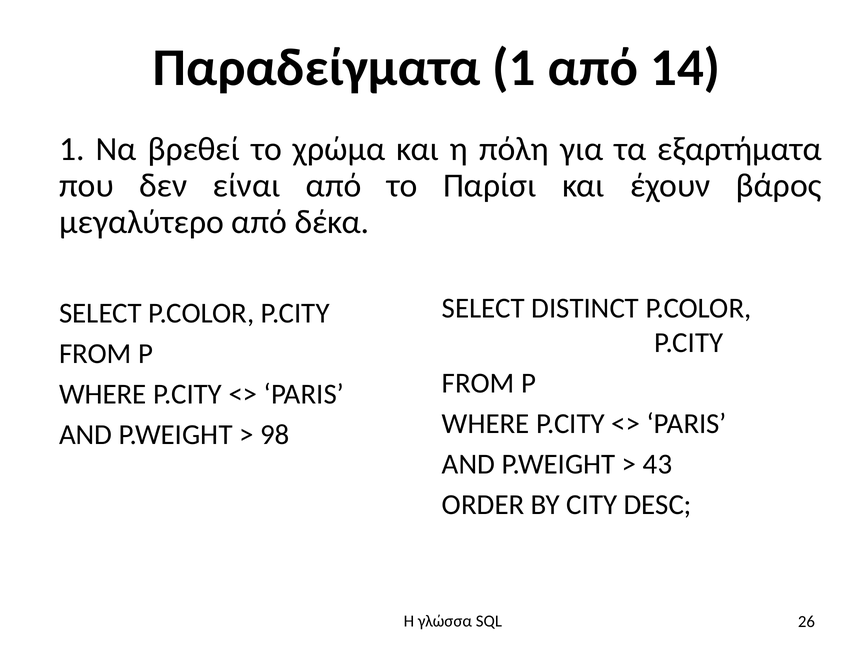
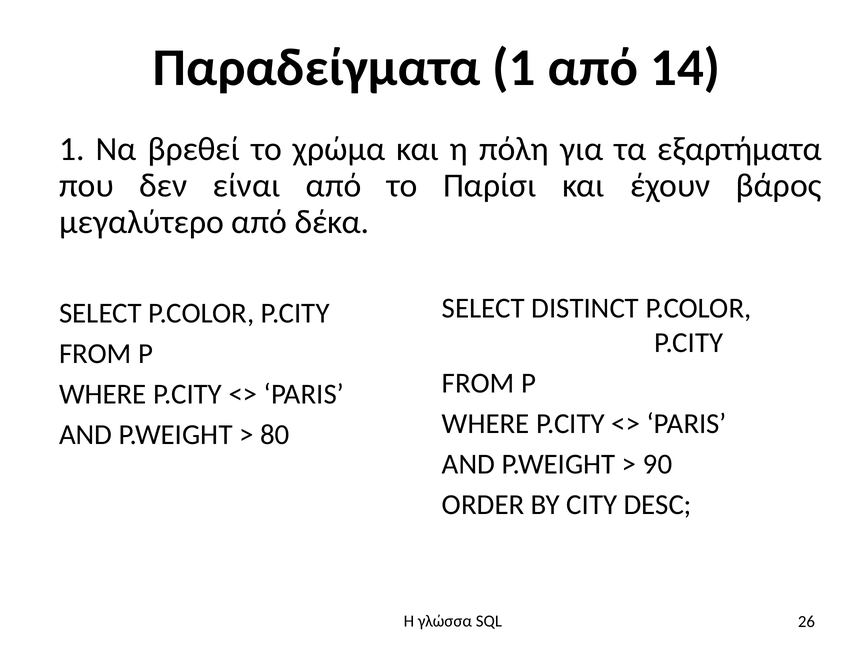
98: 98 -> 80
43: 43 -> 90
